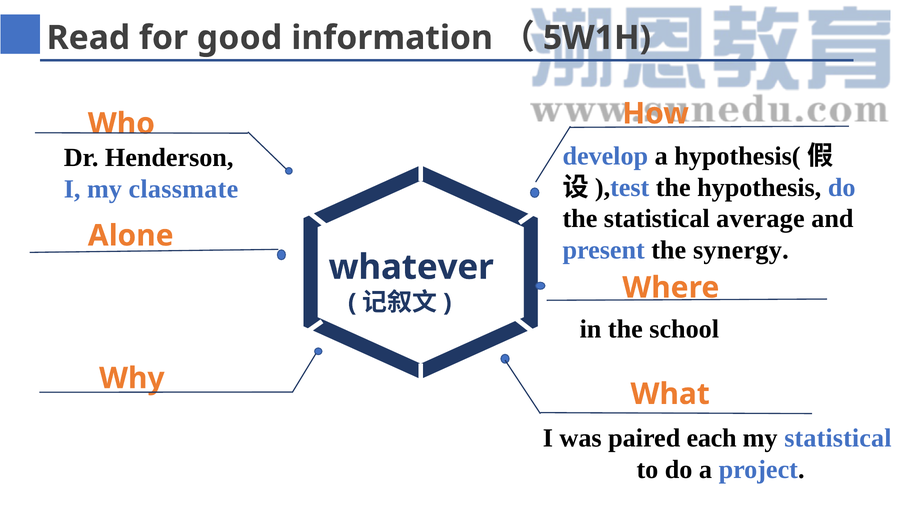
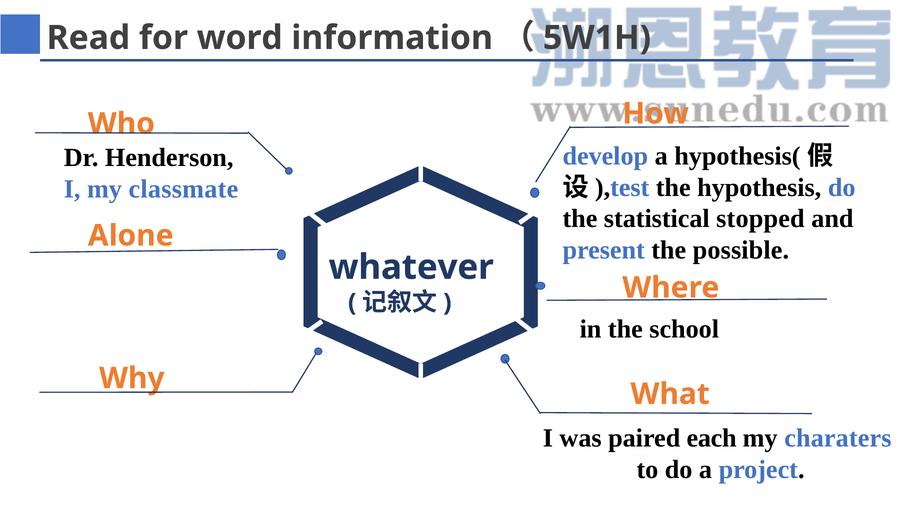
good: good -> word
average: average -> stopped
synergy: synergy -> possible
my statistical: statistical -> charaters
